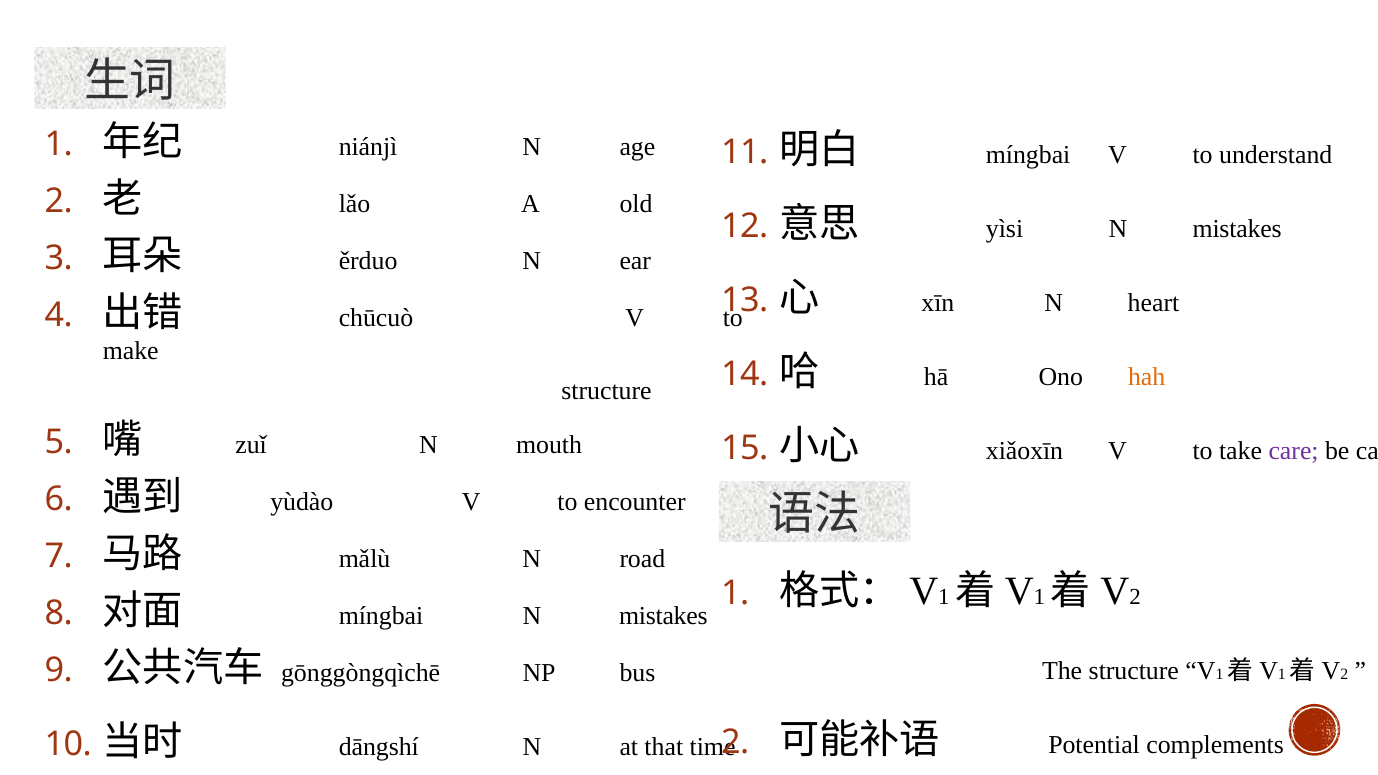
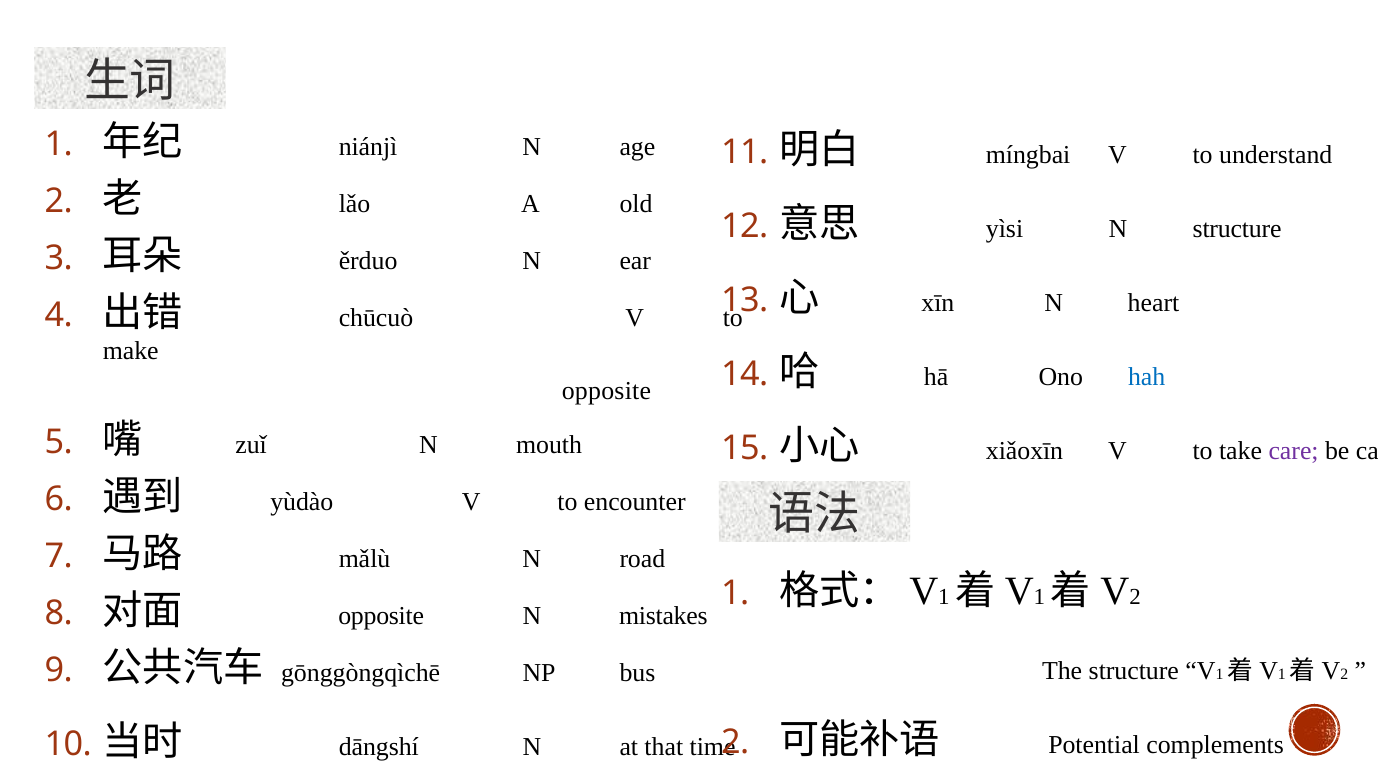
yìsi N mistakes: mistakes -> structure
hah colour: orange -> blue
structure at (607, 391): structure -> opposite
míngbai at (381, 616): míngbai -> opposite
